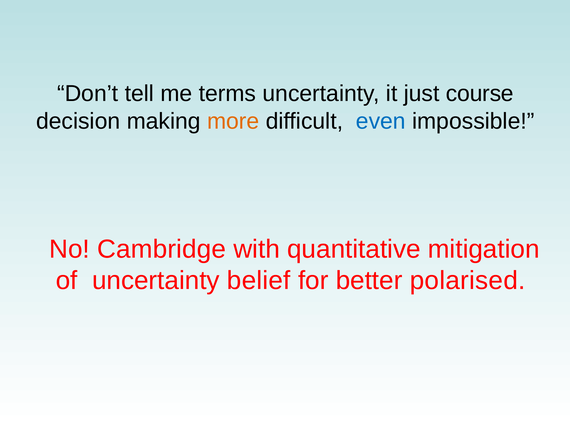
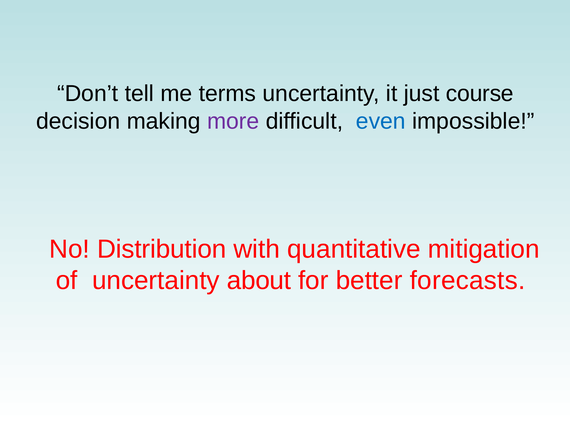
more colour: orange -> purple
Cambridge: Cambridge -> Distribution
belief: belief -> about
polarised: polarised -> forecasts
